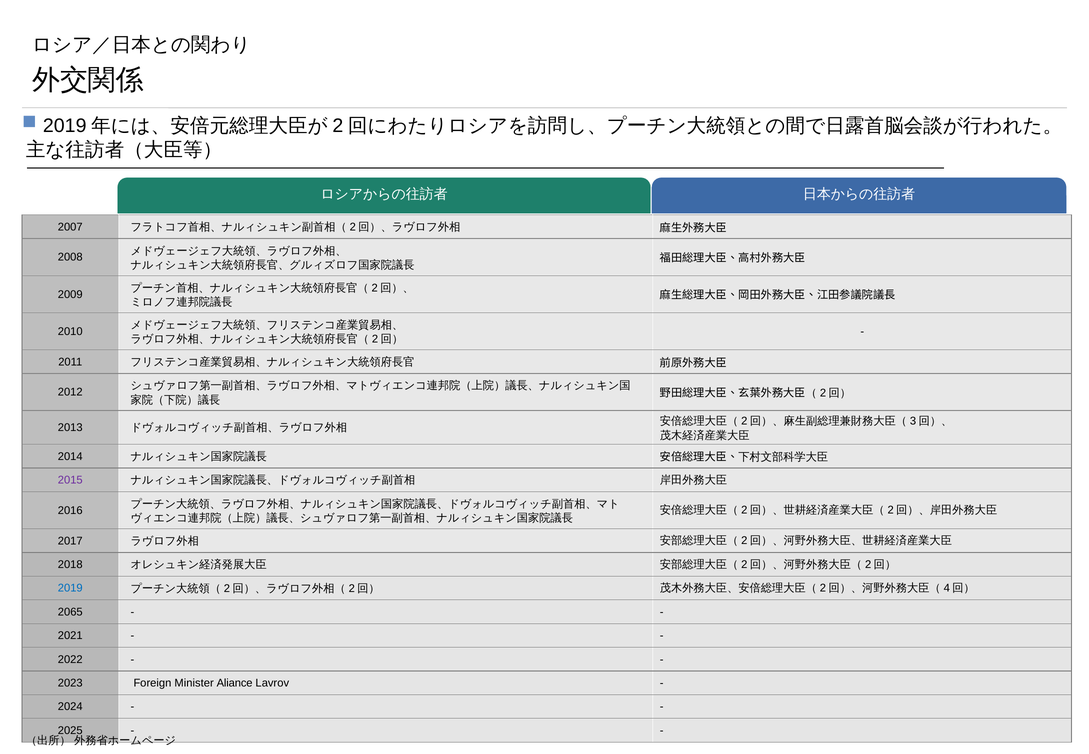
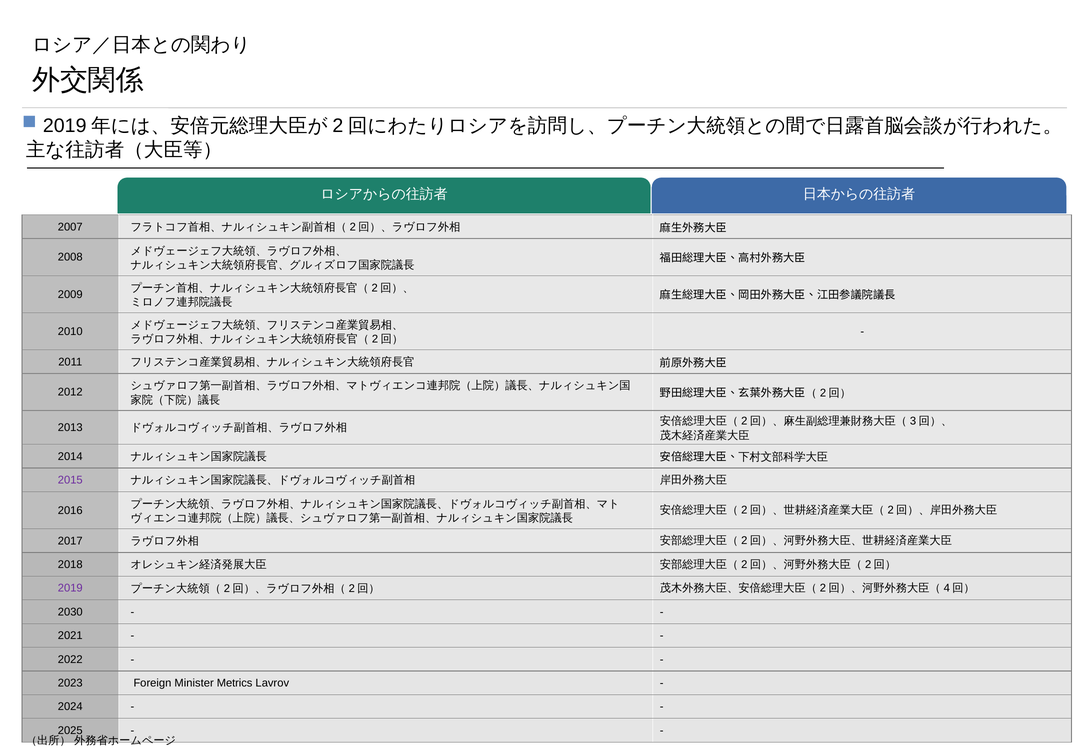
2019 colour: blue -> purple
2065: 2065 -> 2030
Aliance: Aliance -> Metrics
